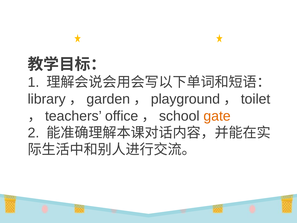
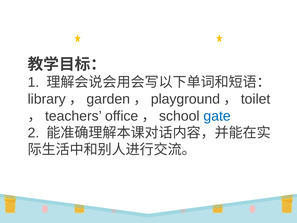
gate colour: orange -> blue
